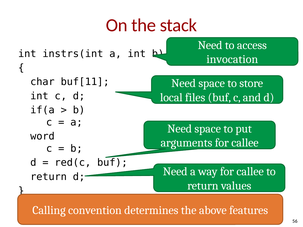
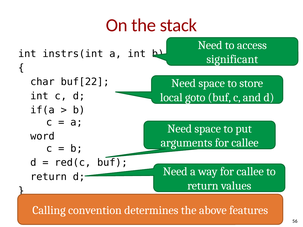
invocation: invocation -> significant
buf[11: buf[11 -> buf[22
files: files -> goto
